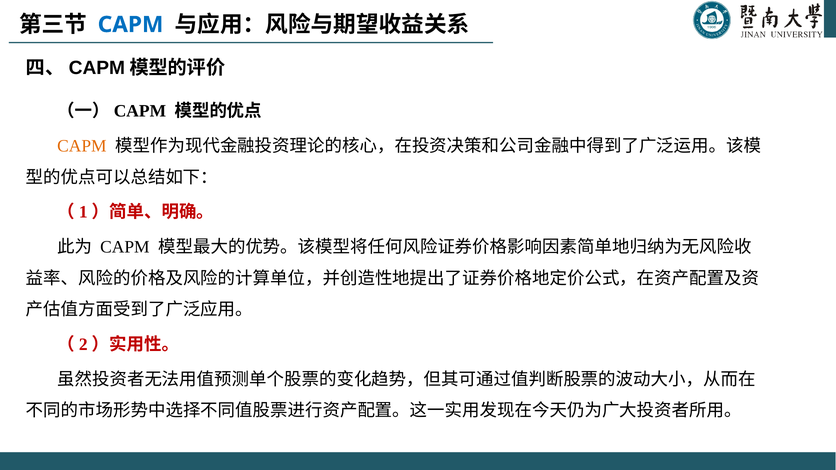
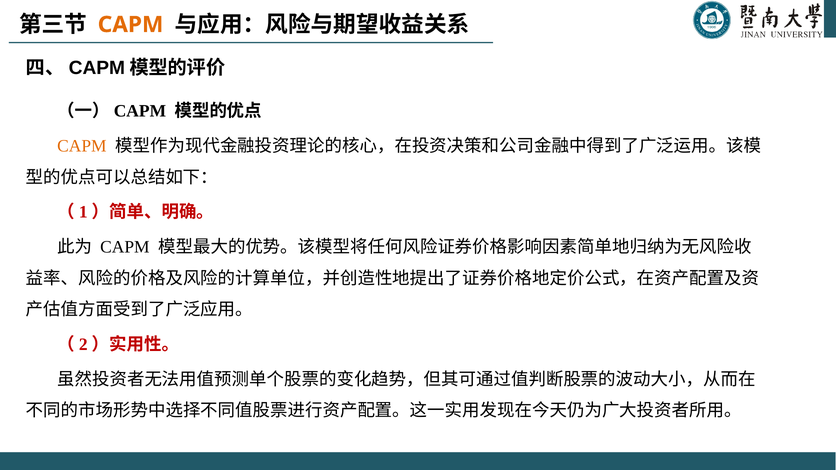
CAPM at (131, 25) colour: blue -> orange
